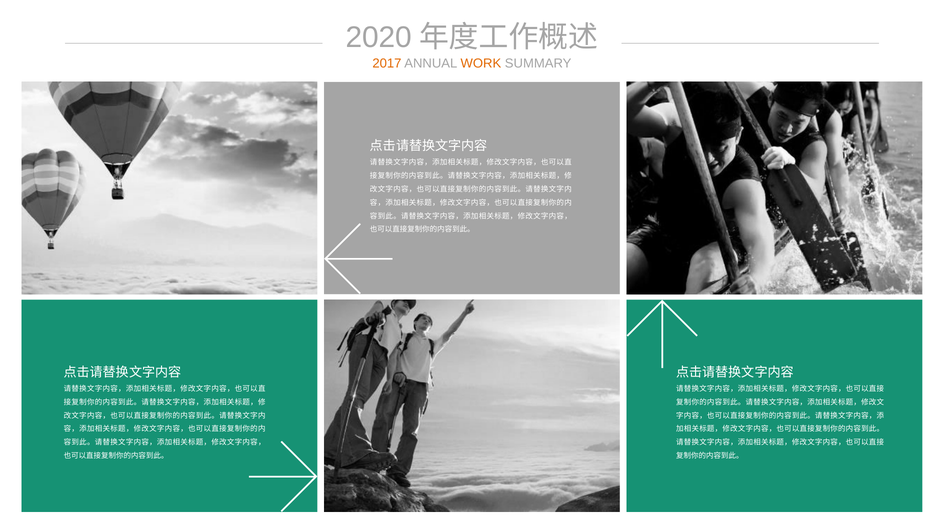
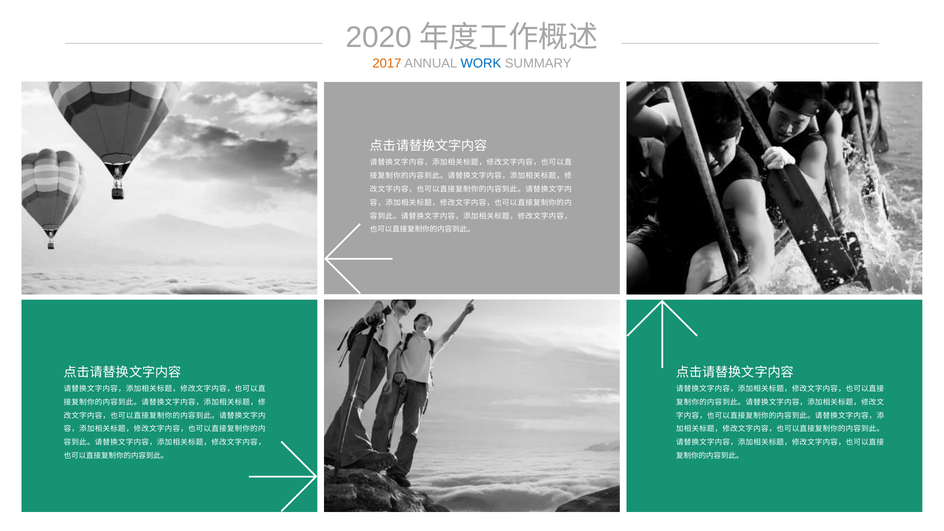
WORK colour: orange -> blue
